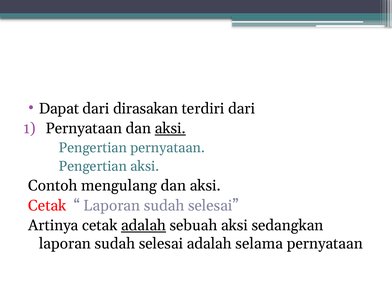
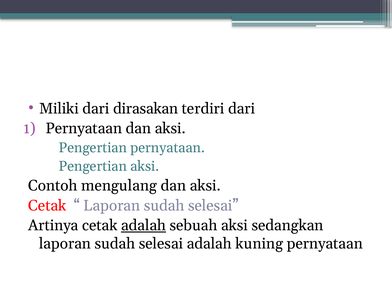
Dapat: Dapat -> Miliki
aksi at (170, 128) underline: present -> none
selama: selama -> kuning
